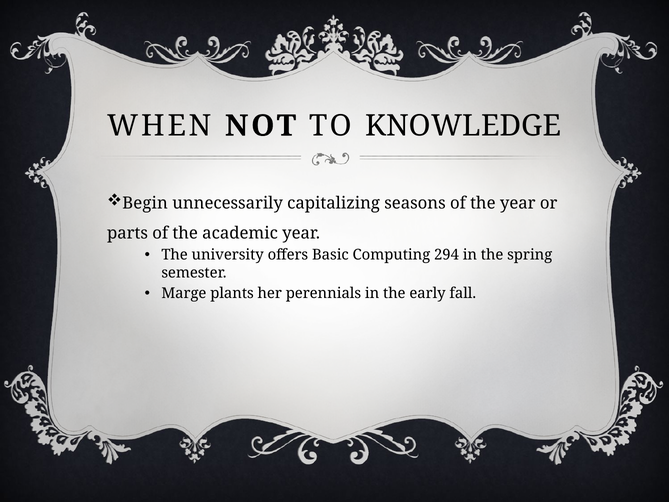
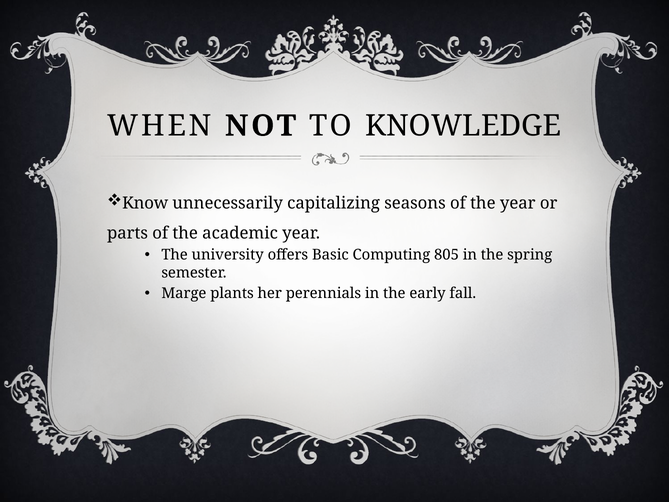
Begin: Begin -> Know
294: 294 -> 805
